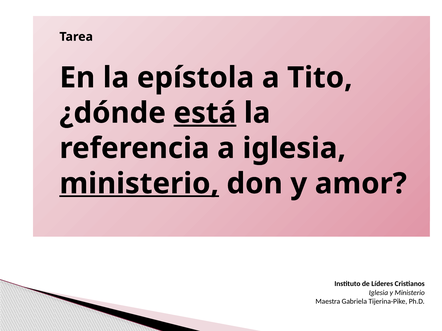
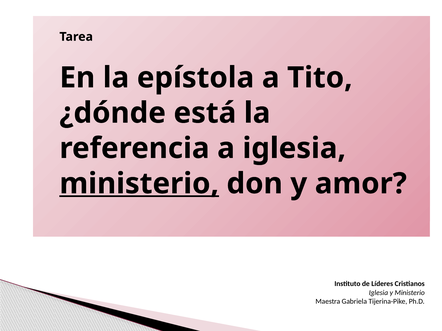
está underline: present -> none
